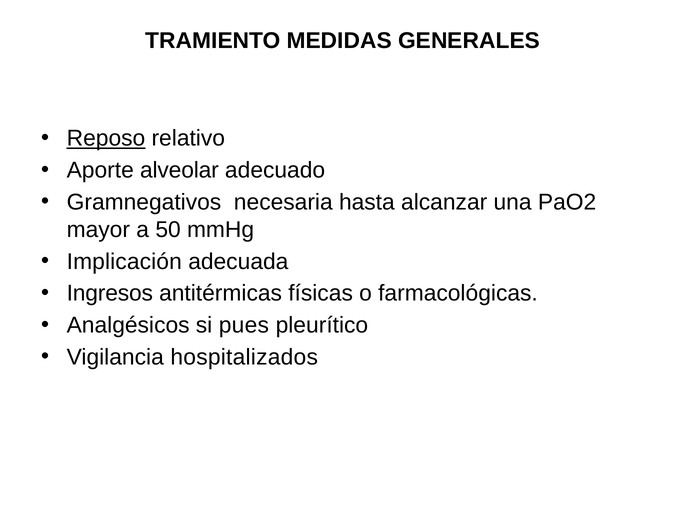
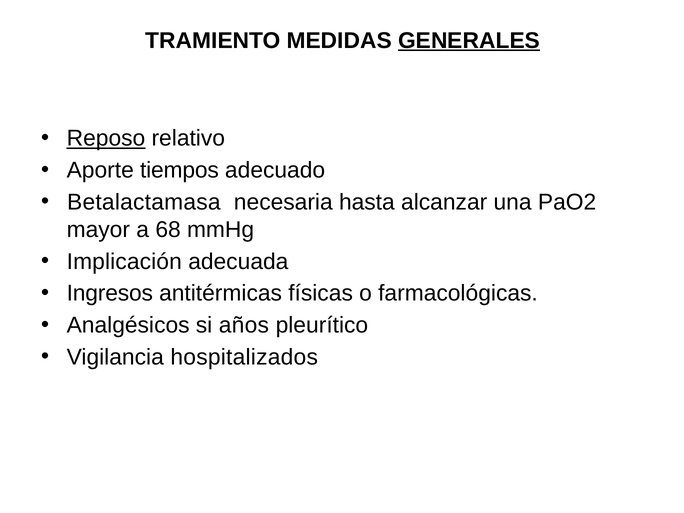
GENERALES underline: none -> present
alveolar: alveolar -> tiempos
Gramnegativos: Gramnegativos -> Betalactamasa
50: 50 -> 68
pues: pues -> años
